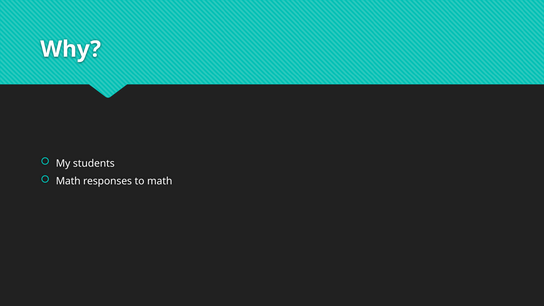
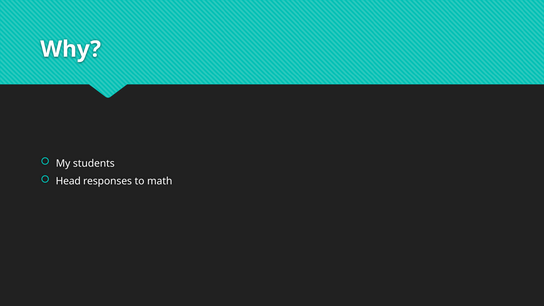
Math at (68, 181): Math -> Head
